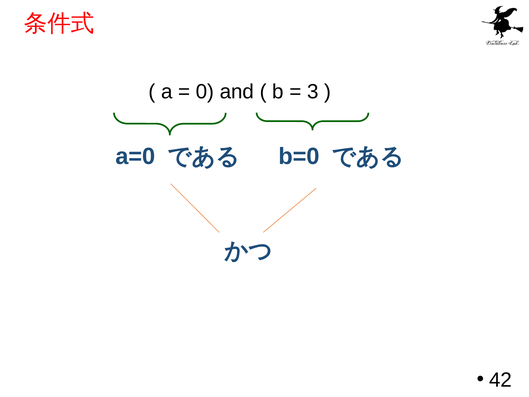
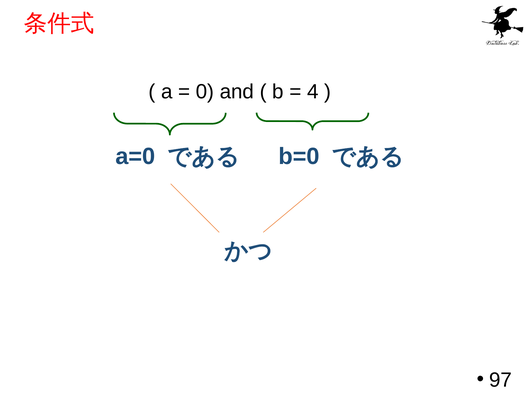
3: 3 -> 4
42: 42 -> 97
